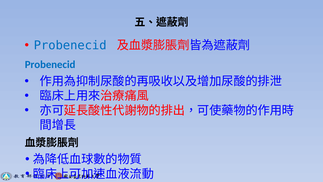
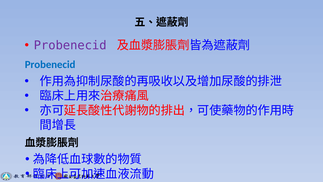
Probenecid at (70, 45) colour: blue -> purple
